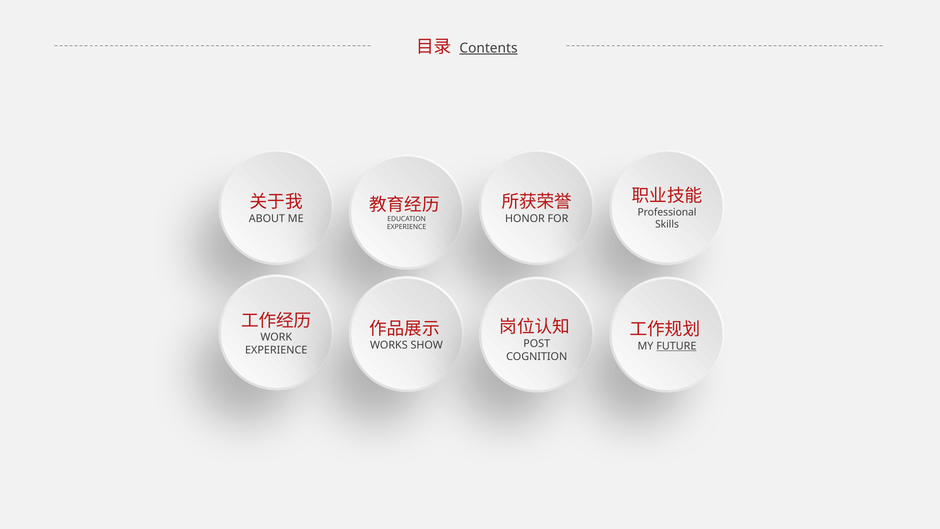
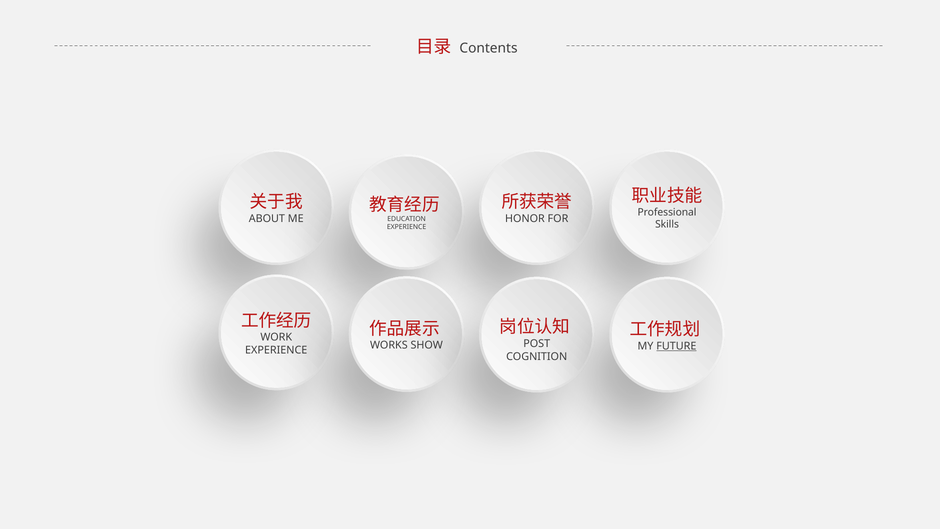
Contents underline: present -> none
